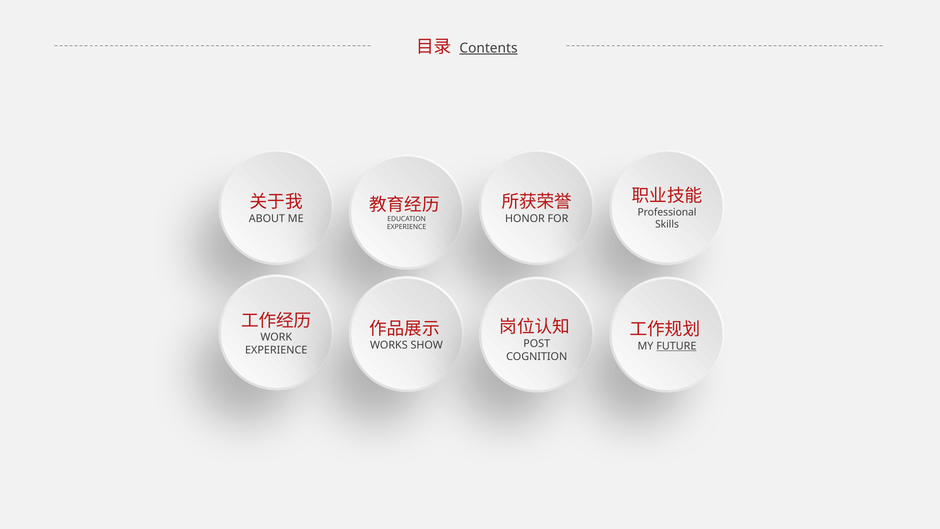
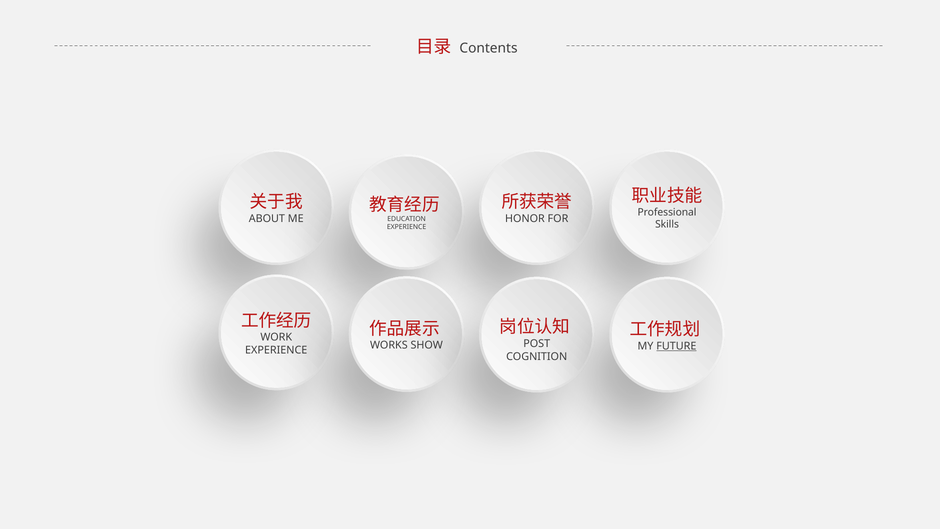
Contents underline: present -> none
